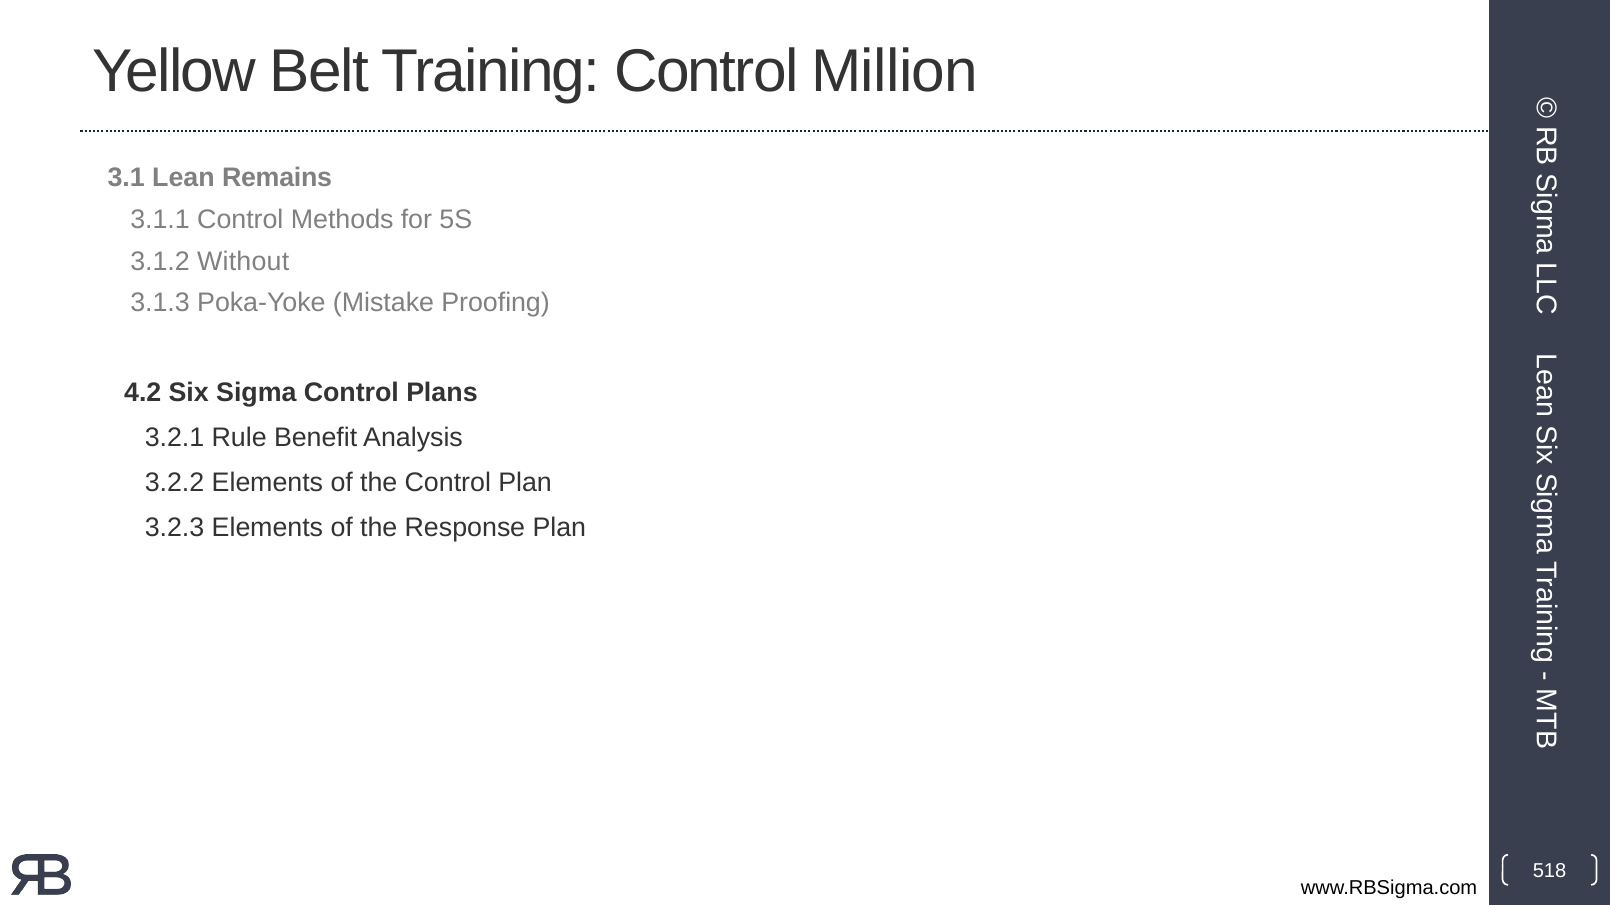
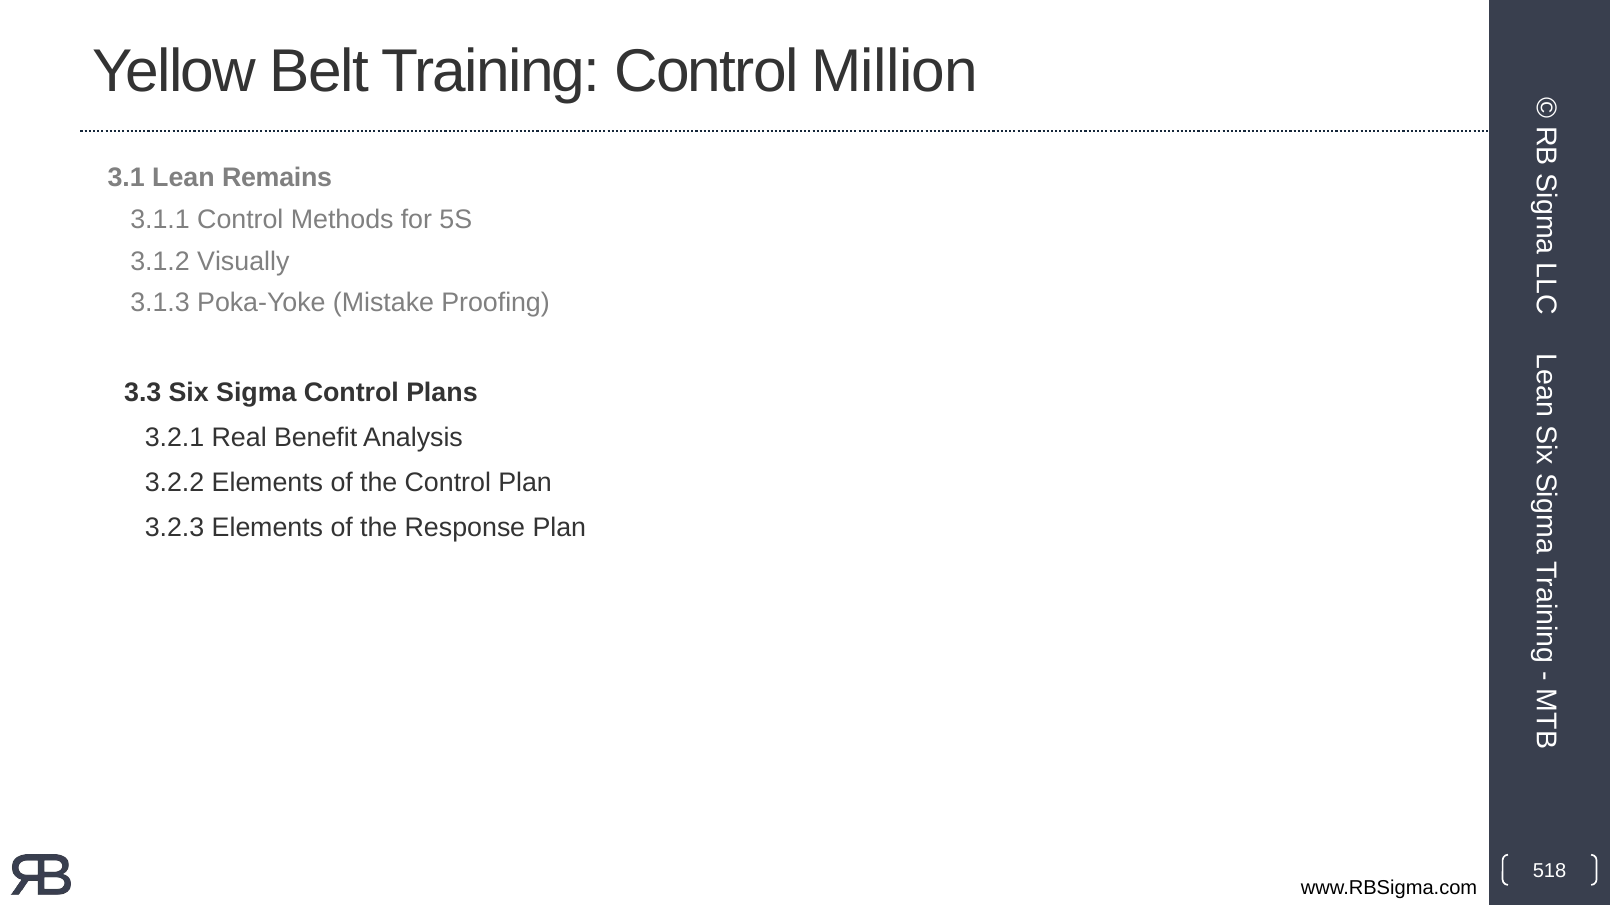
Without: Without -> Visually
4.2: 4.2 -> 3.3
Rule: Rule -> Real
